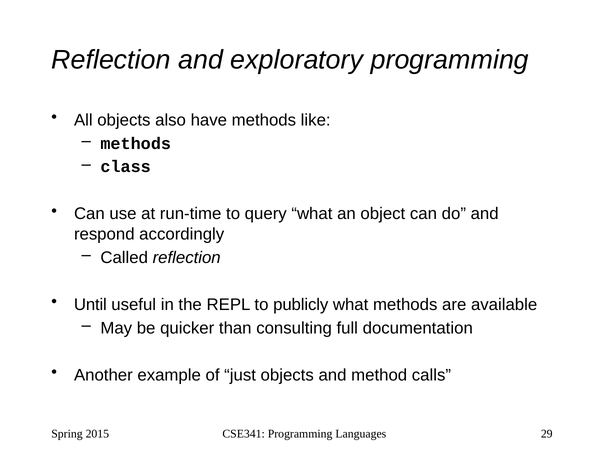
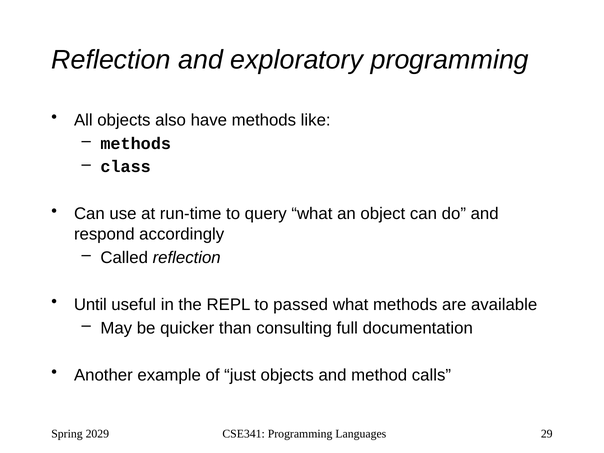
publicly: publicly -> passed
2015: 2015 -> 2029
